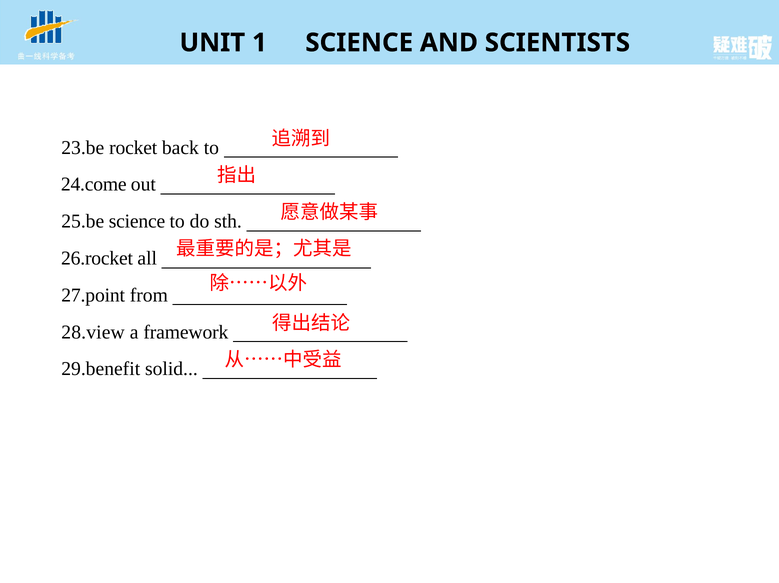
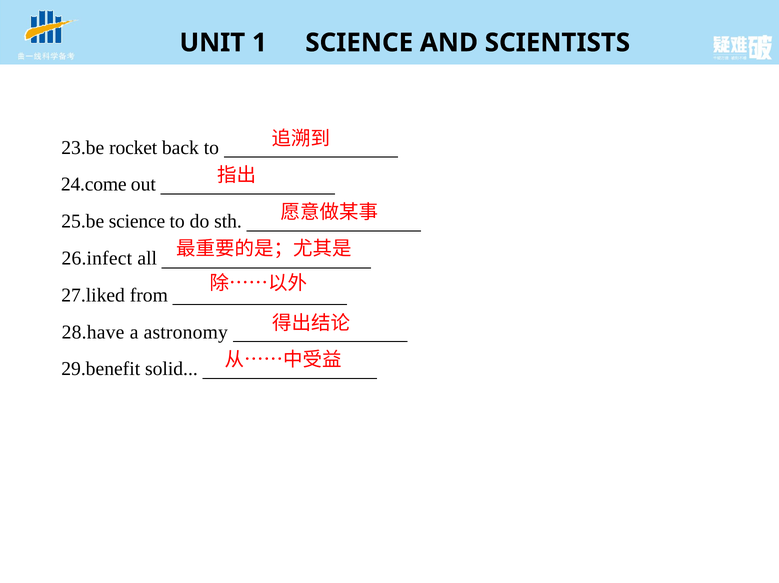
26.rocket: 26.rocket -> 26.infect
27.point: 27.point -> 27.liked
28.view: 28.view -> 28.have
framework: framework -> astronomy
